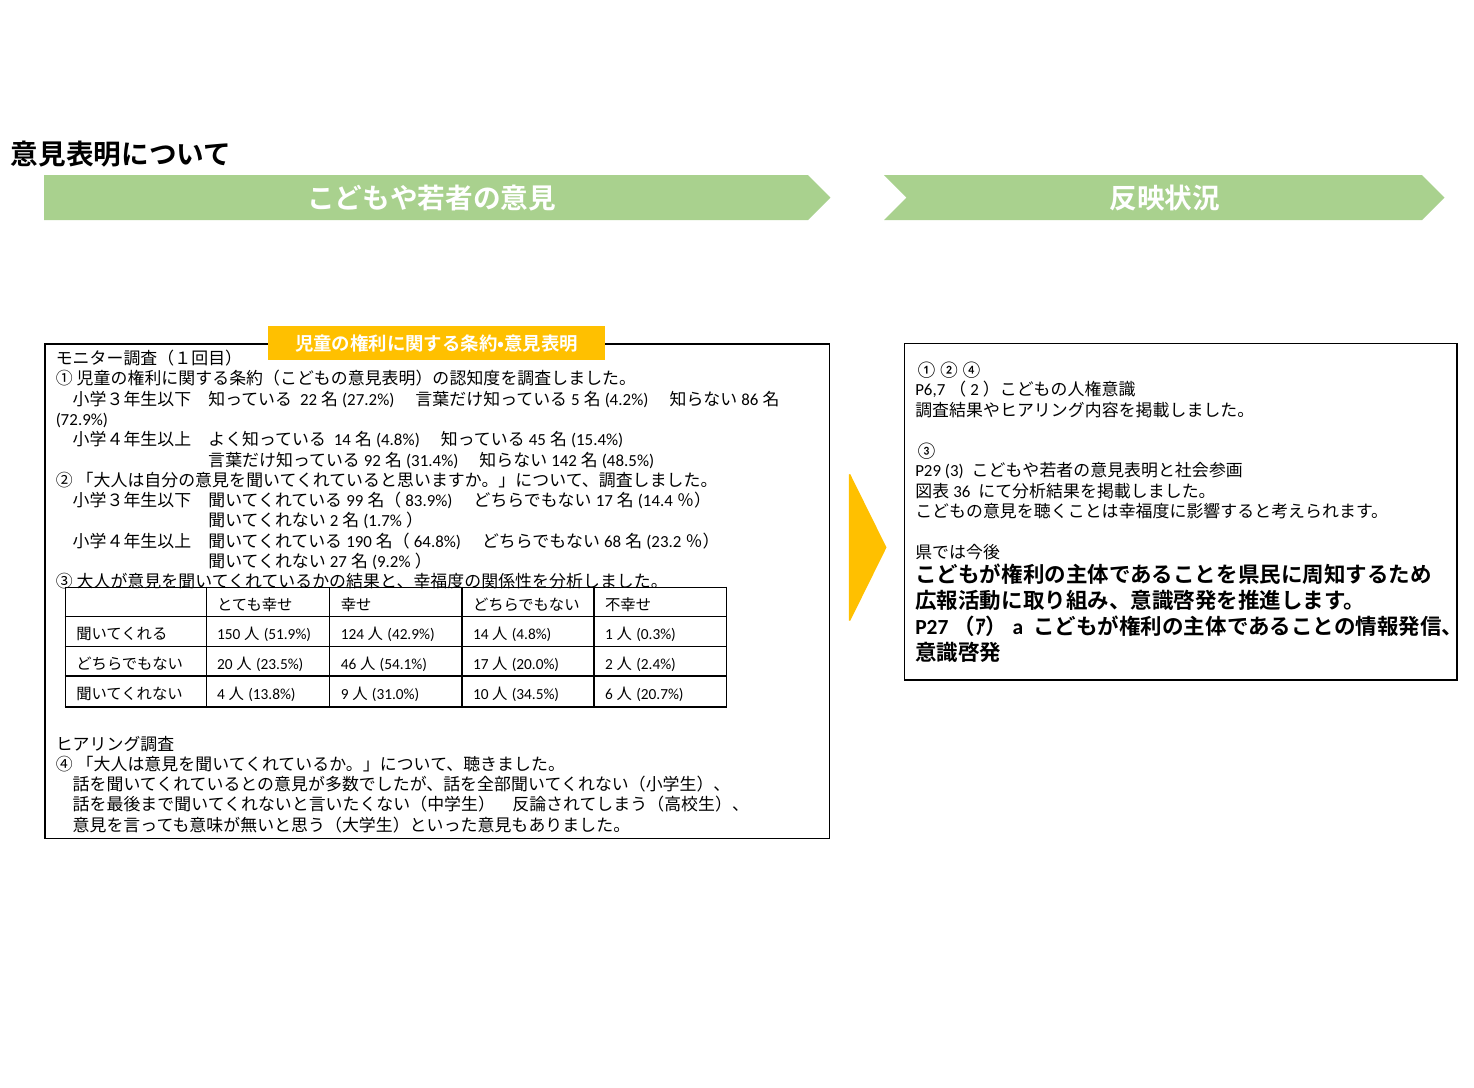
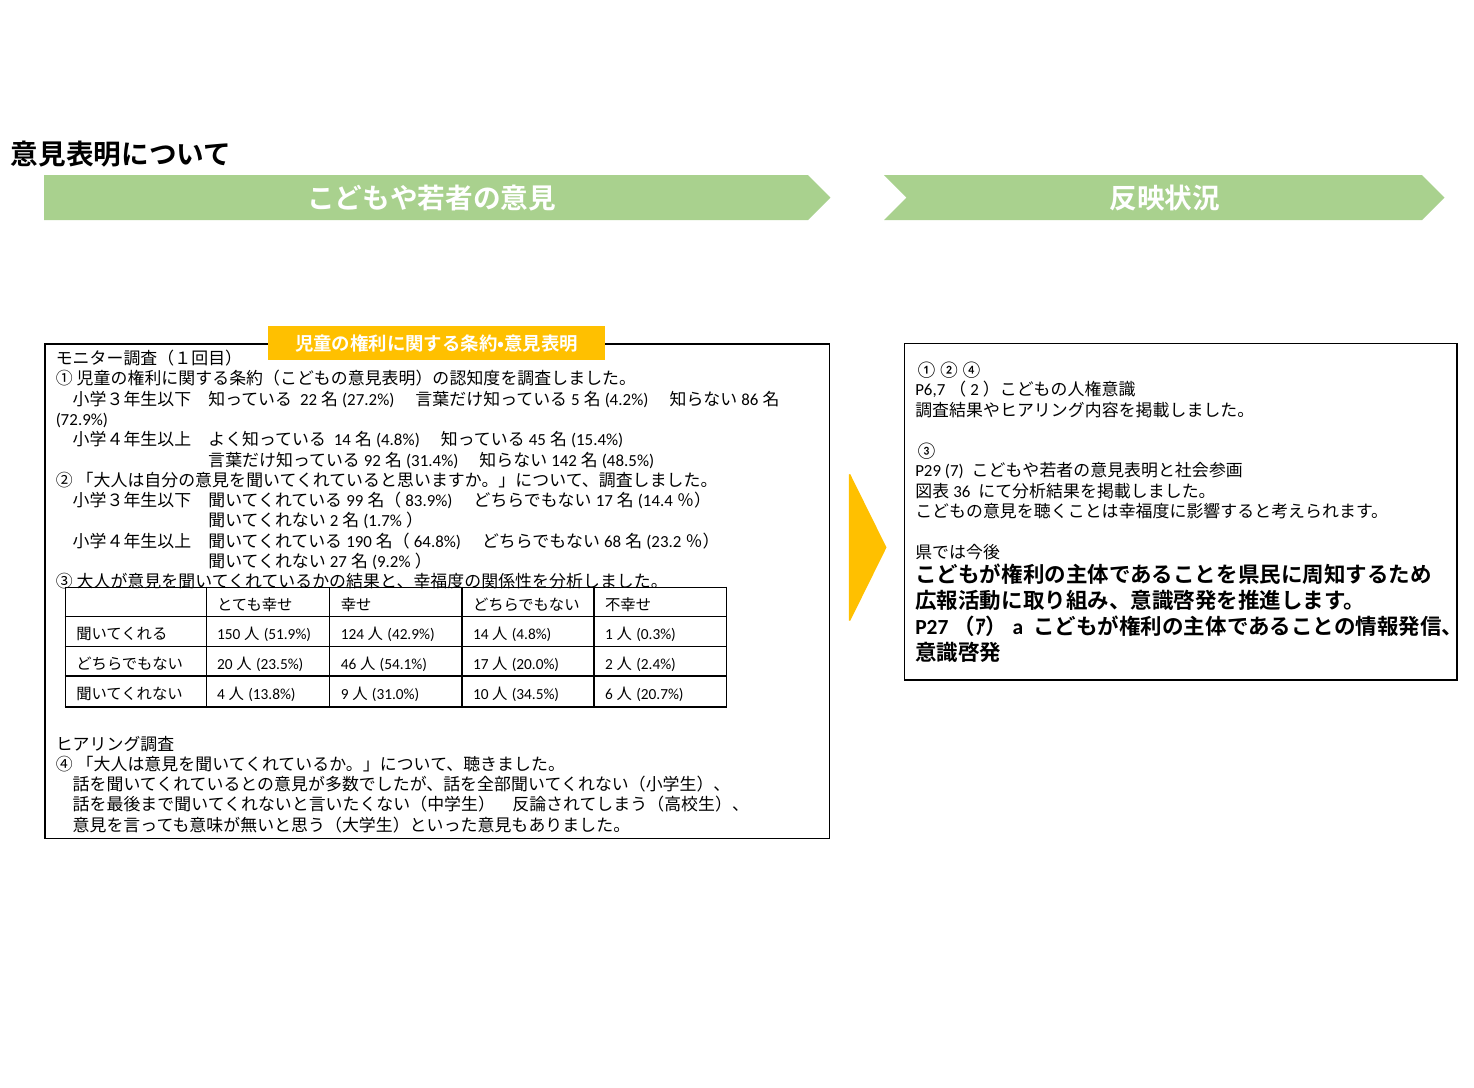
3: 3 -> 7
